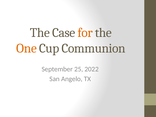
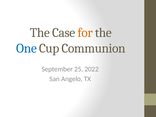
One colour: orange -> blue
